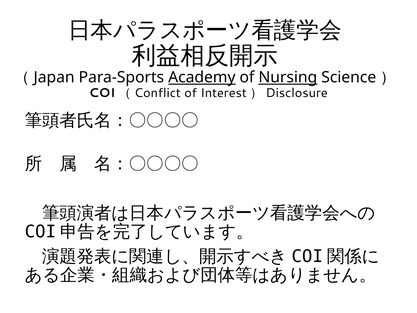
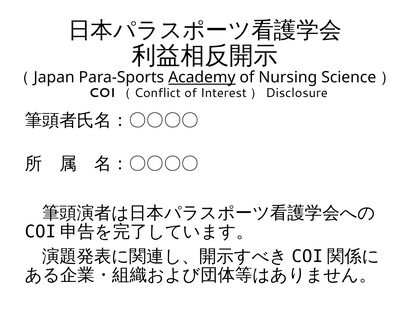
Nursing underline: present -> none
